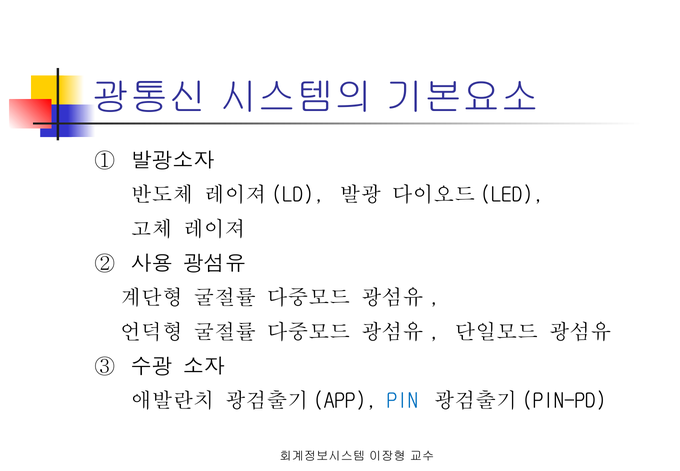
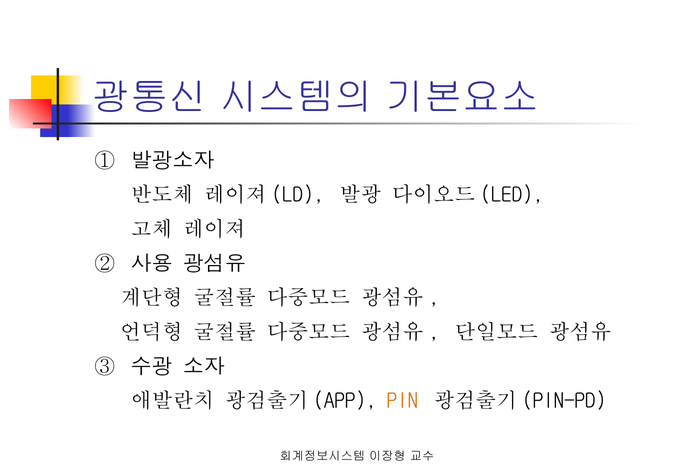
PIN colour: blue -> orange
